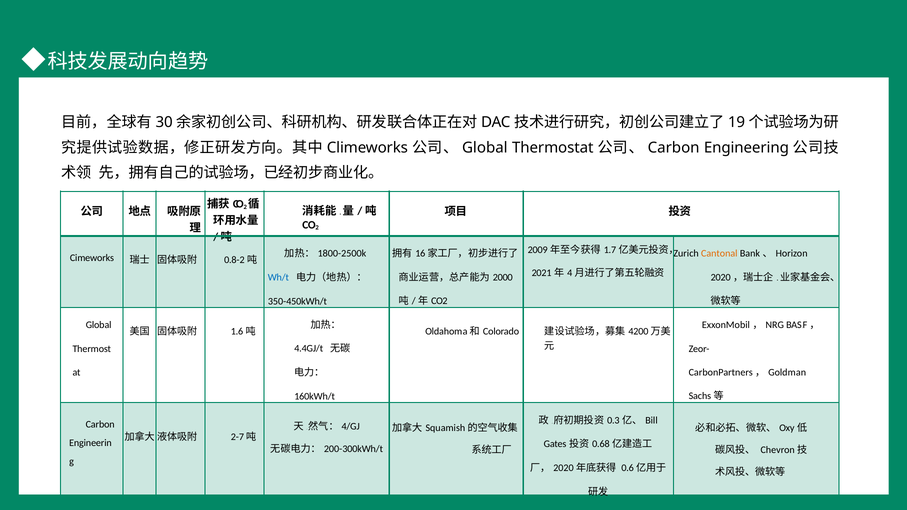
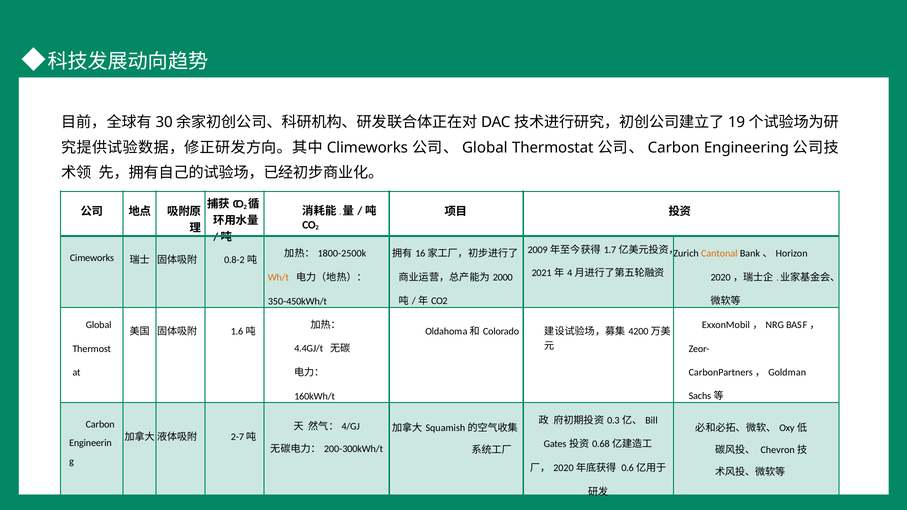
Wh/t colour: blue -> orange
